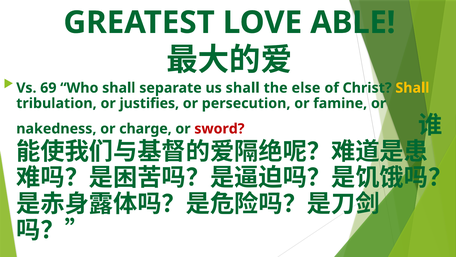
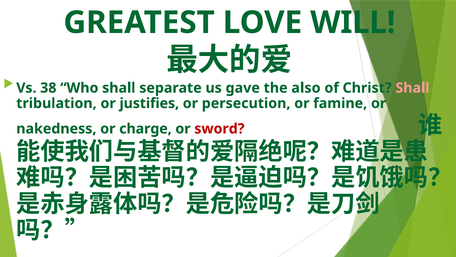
ABLE: ABLE -> WILL
69: 69 -> 38
us shall: shall -> gave
else: else -> also
Shall at (412, 88) colour: yellow -> pink
